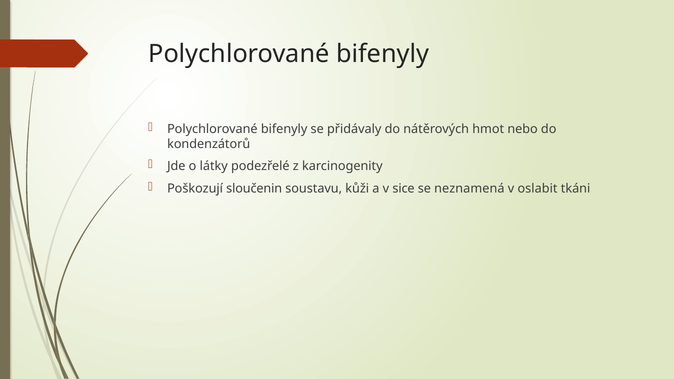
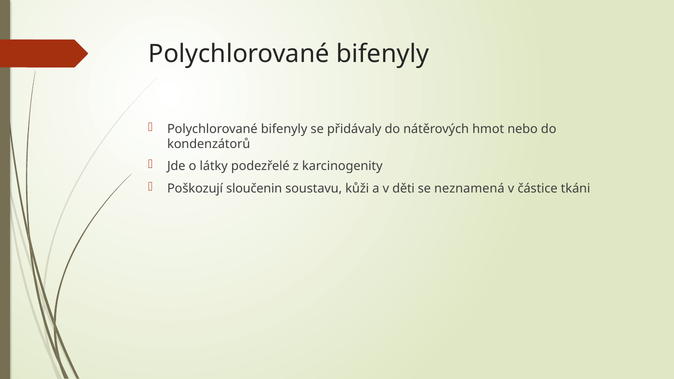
sice: sice -> děti
oslabit: oslabit -> částice
